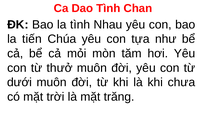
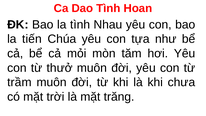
Chan: Chan -> Hoan
dưới: dưới -> trầm
